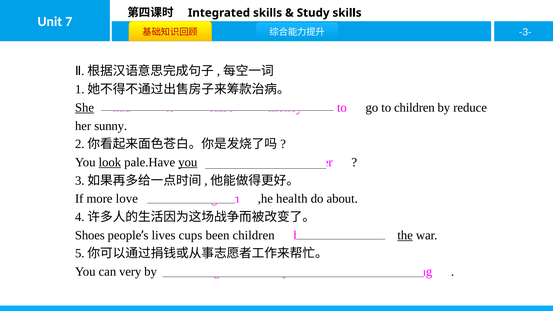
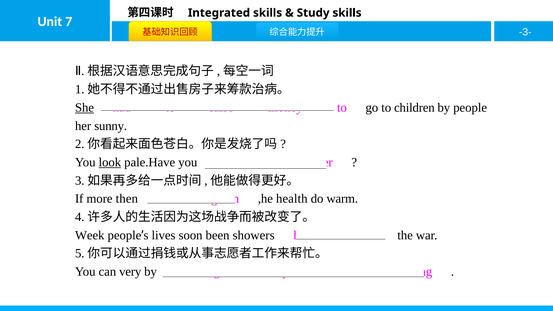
by reduce: reduce -> people
you at (188, 162) underline: present -> none
love: love -> then
about: about -> warm
Shoes: Shoes -> Week
cups: cups -> soon
been children: children -> showers
the underline: present -> none
